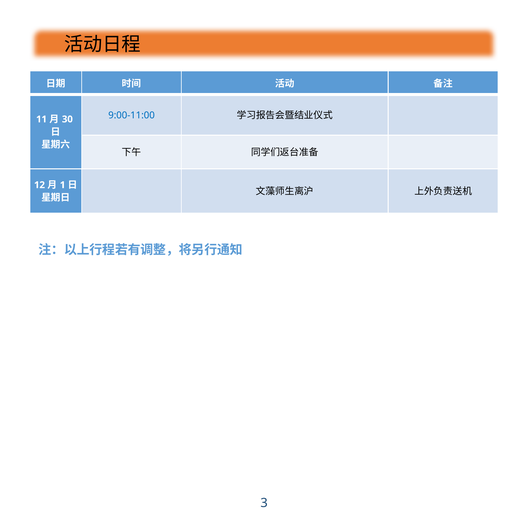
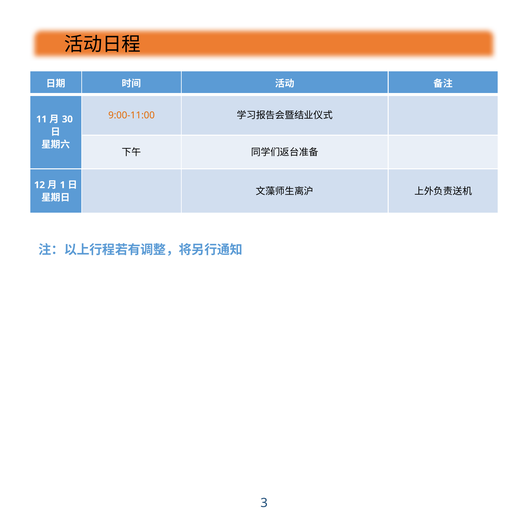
9:00-11:00 colour: blue -> orange
